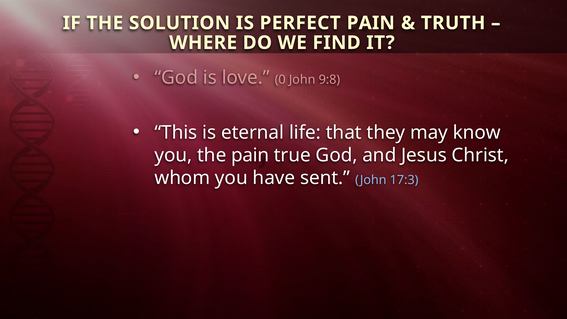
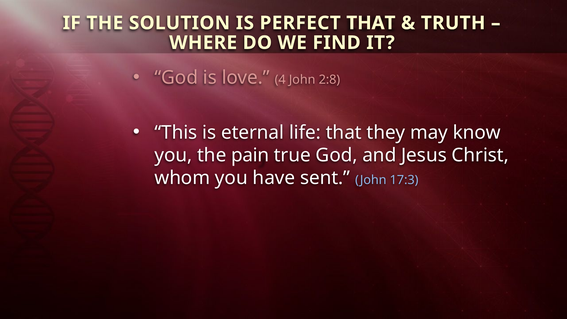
PERFECT PAIN: PAIN -> THAT
0: 0 -> 4
9:8: 9:8 -> 2:8
